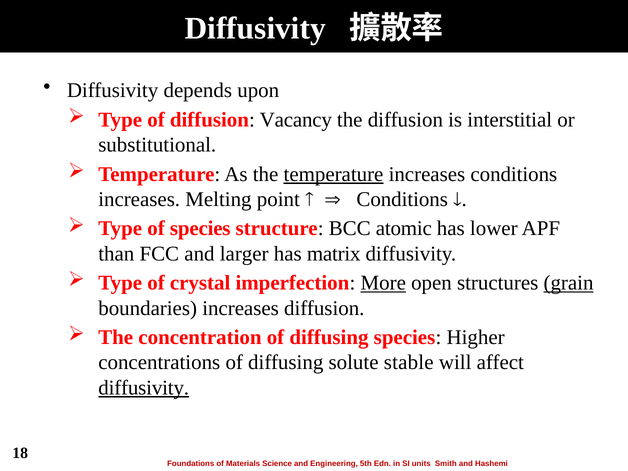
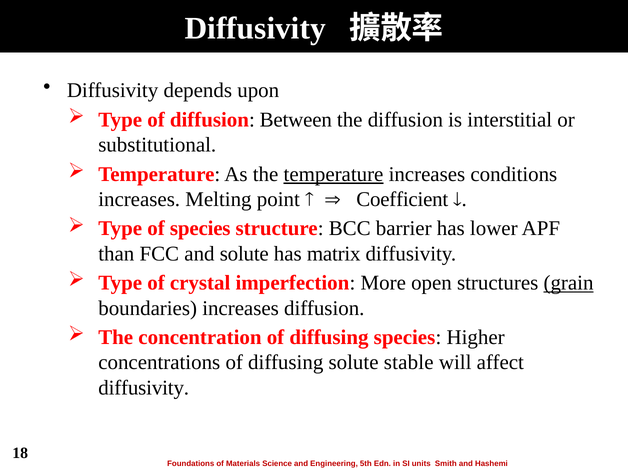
Vacancy: Vacancy -> Between
Conditions at (402, 199): Conditions -> Coefficient
atomic: atomic -> barrier
and larger: larger -> solute
More underline: present -> none
diffusivity at (144, 388) underline: present -> none
